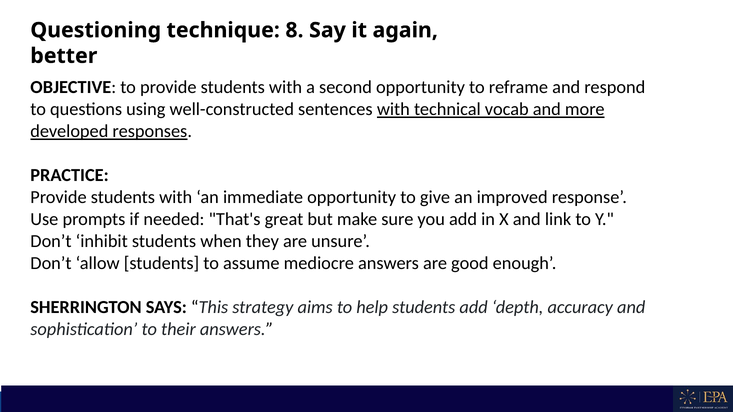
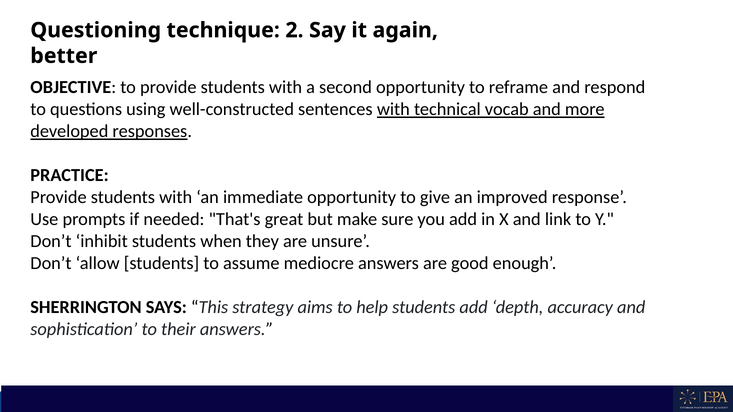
8: 8 -> 2
